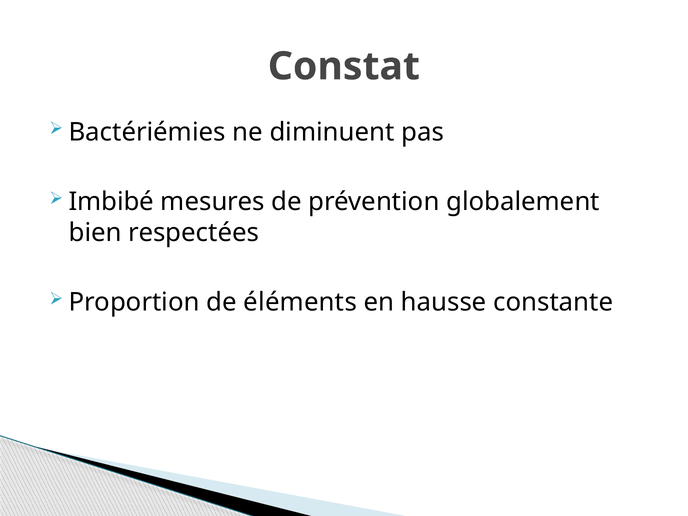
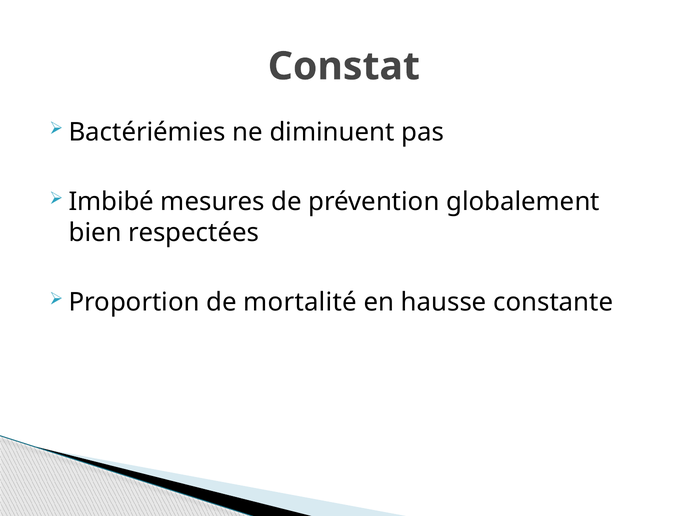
éléments: éléments -> mortalité
